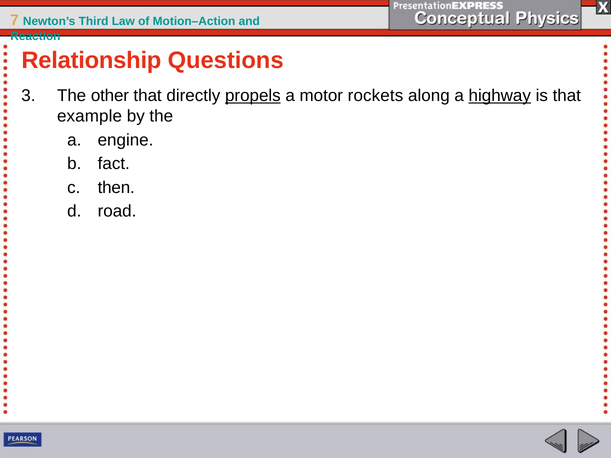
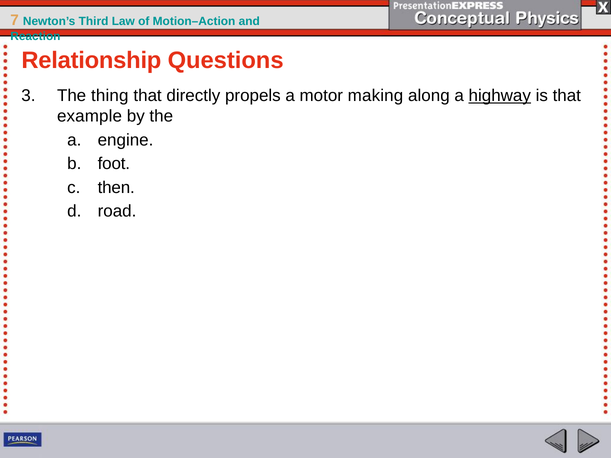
other: other -> thing
propels underline: present -> none
rockets: rockets -> making
fact: fact -> foot
